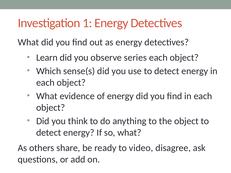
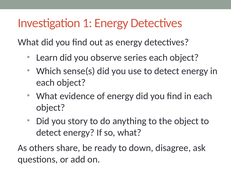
think: think -> story
video: video -> down
